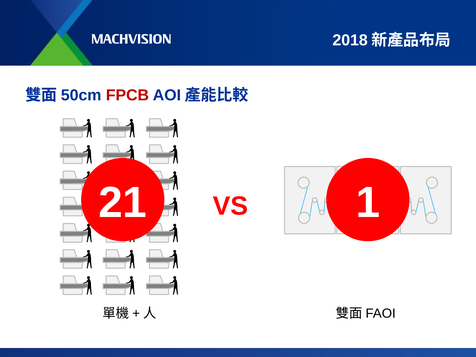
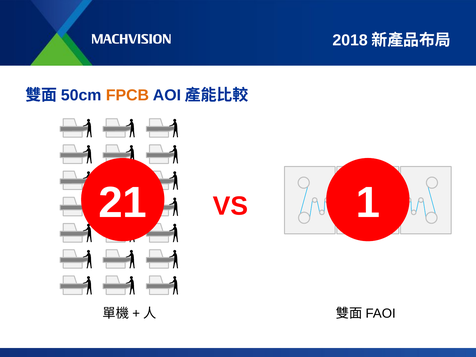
FPCB colour: red -> orange
